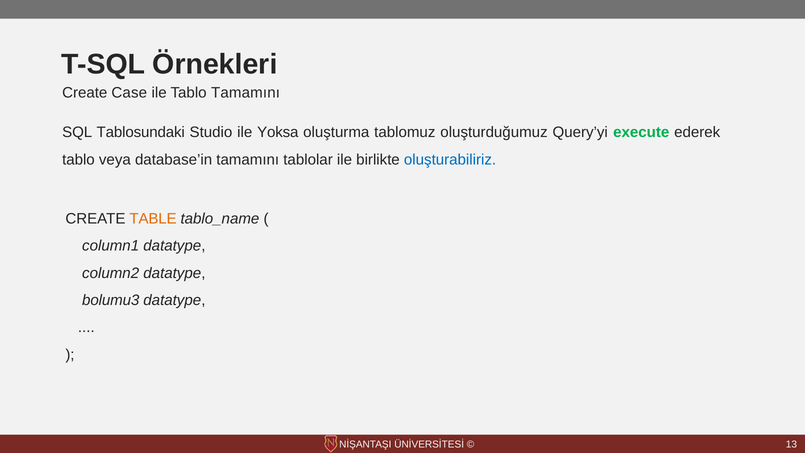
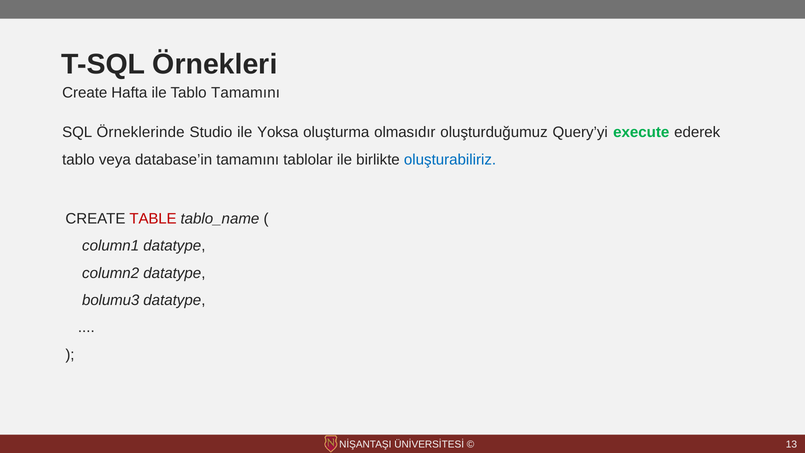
Case: Case -> Hafta
Tablosundaki: Tablosundaki -> Örneklerinde
tablomuz: tablomuz -> olmasıdır
TABLE colour: orange -> red
